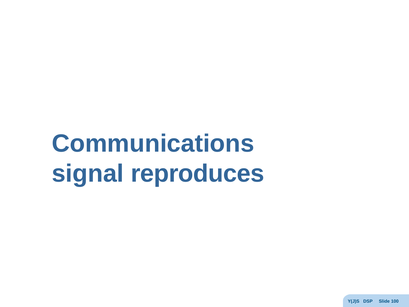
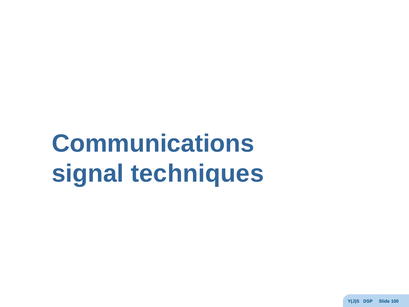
reproduces: reproduces -> techniques
